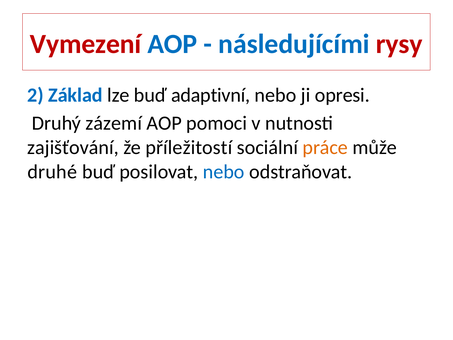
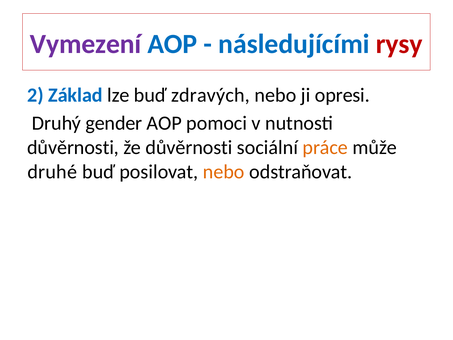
Vymezení colour: red -> purple
adaptivní: adaptivní -> zdravých
zázemí: zázemí -> gender
zajišťování at (73, 147): zajišťování -> důvěrnosti
že příležitostí: příležitostí -> důvěrnosti
nebo at (224, 172) colour: blue -> orange
